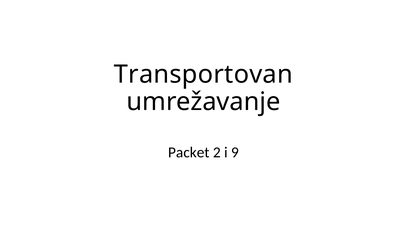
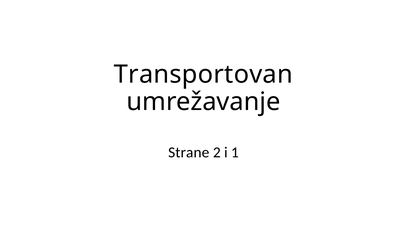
Packet: Packet -> Strane
9: 9 -> 1
